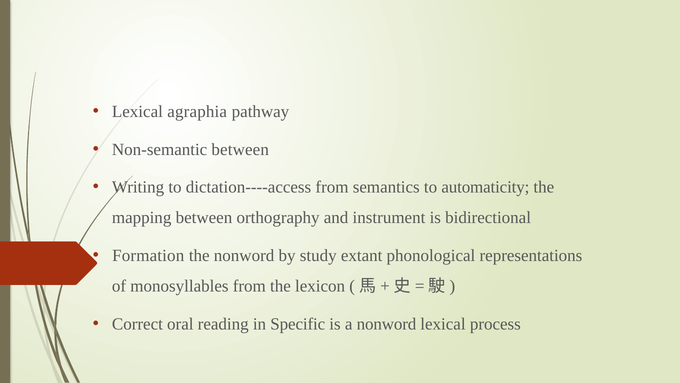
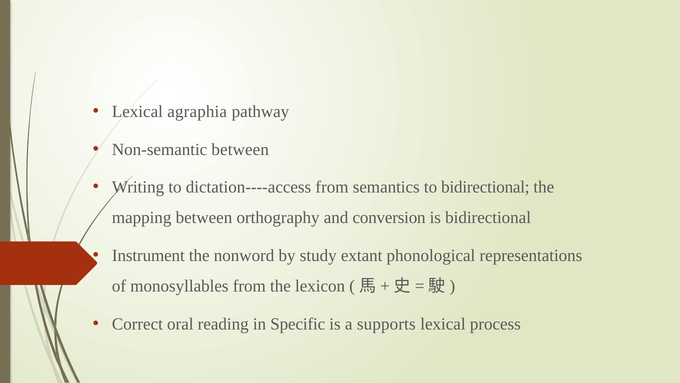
to automaticity: automaticity -> bidirectional
instrument: instrument -> conversion
Formation: Formation -> Instrument
a nonword: nonword -> supports
